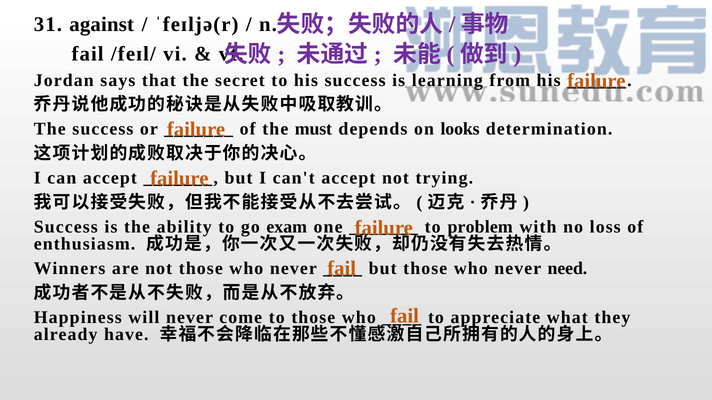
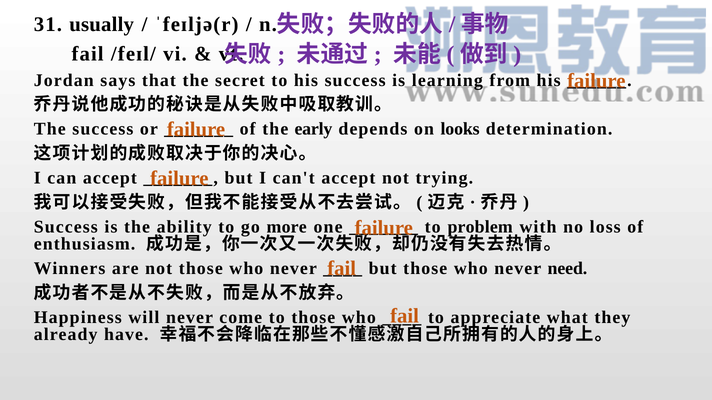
against: against -> usually
must: must -> early
exam: exam -> more
